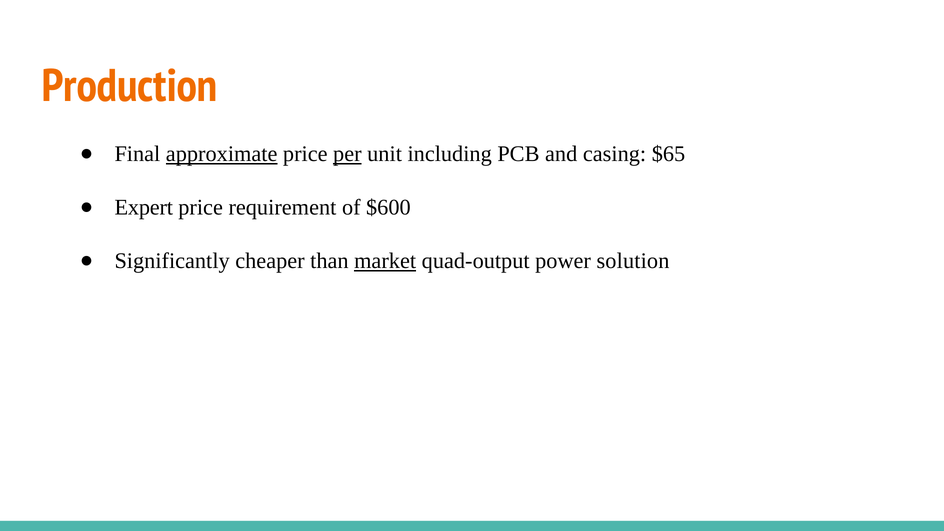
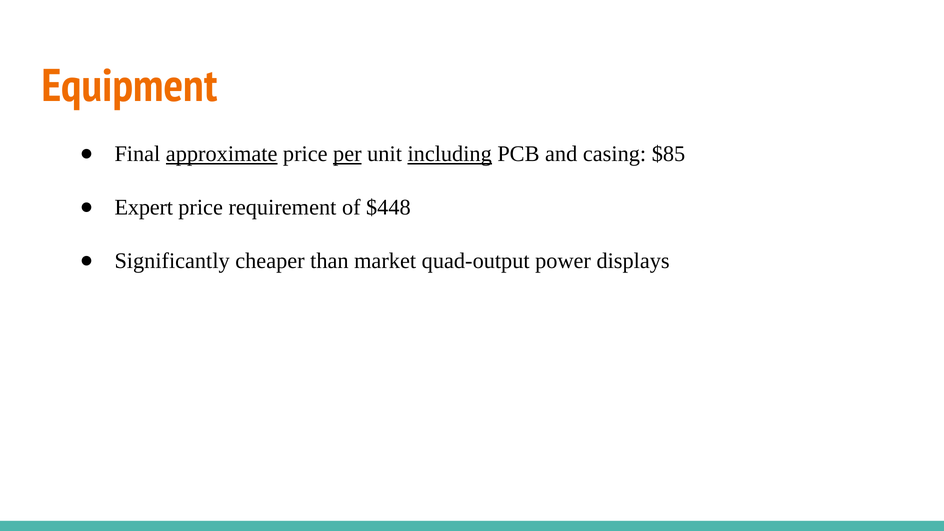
Production: Production -> Equipment
including underline: none -> present
$65: $65 -> $85
$600: $600 -> $448
market underline: present -> none
solution: solution -> displays
